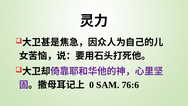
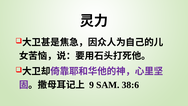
0: 0 -> 9
76:6: 76:6 -> 38:6
